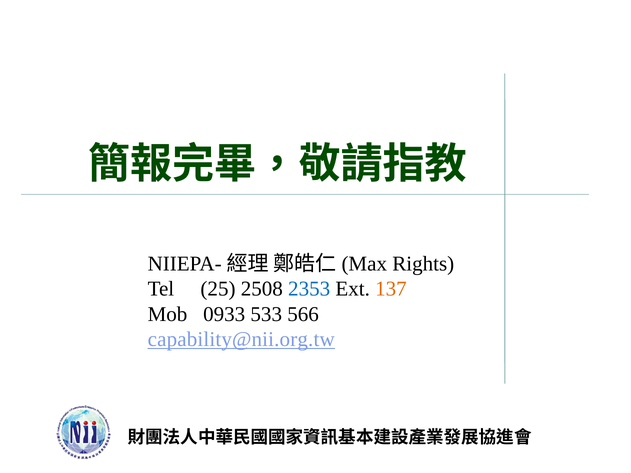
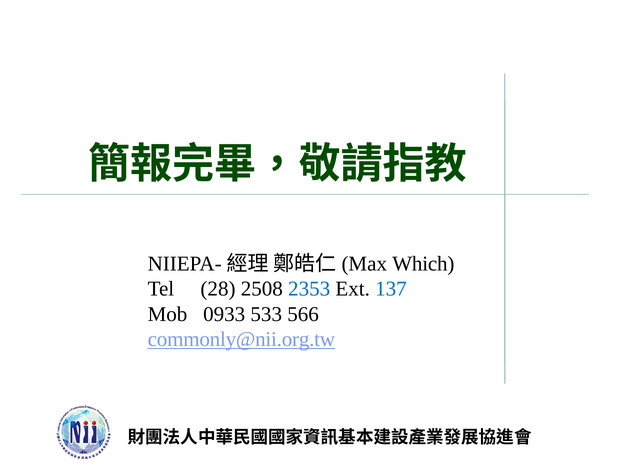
Rights: Rights -> Which
25: 25 -> 28
137 colour: orange -> blue
capability@nii.org.tw: capability@nii.org.tw -> commonly@nii.org.tw
